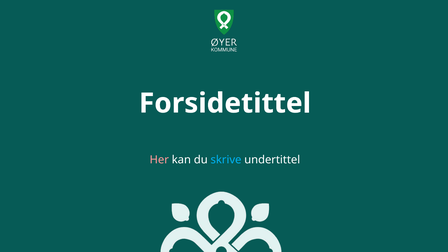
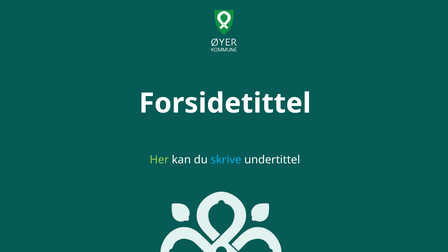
Her colour: pink -> light green
